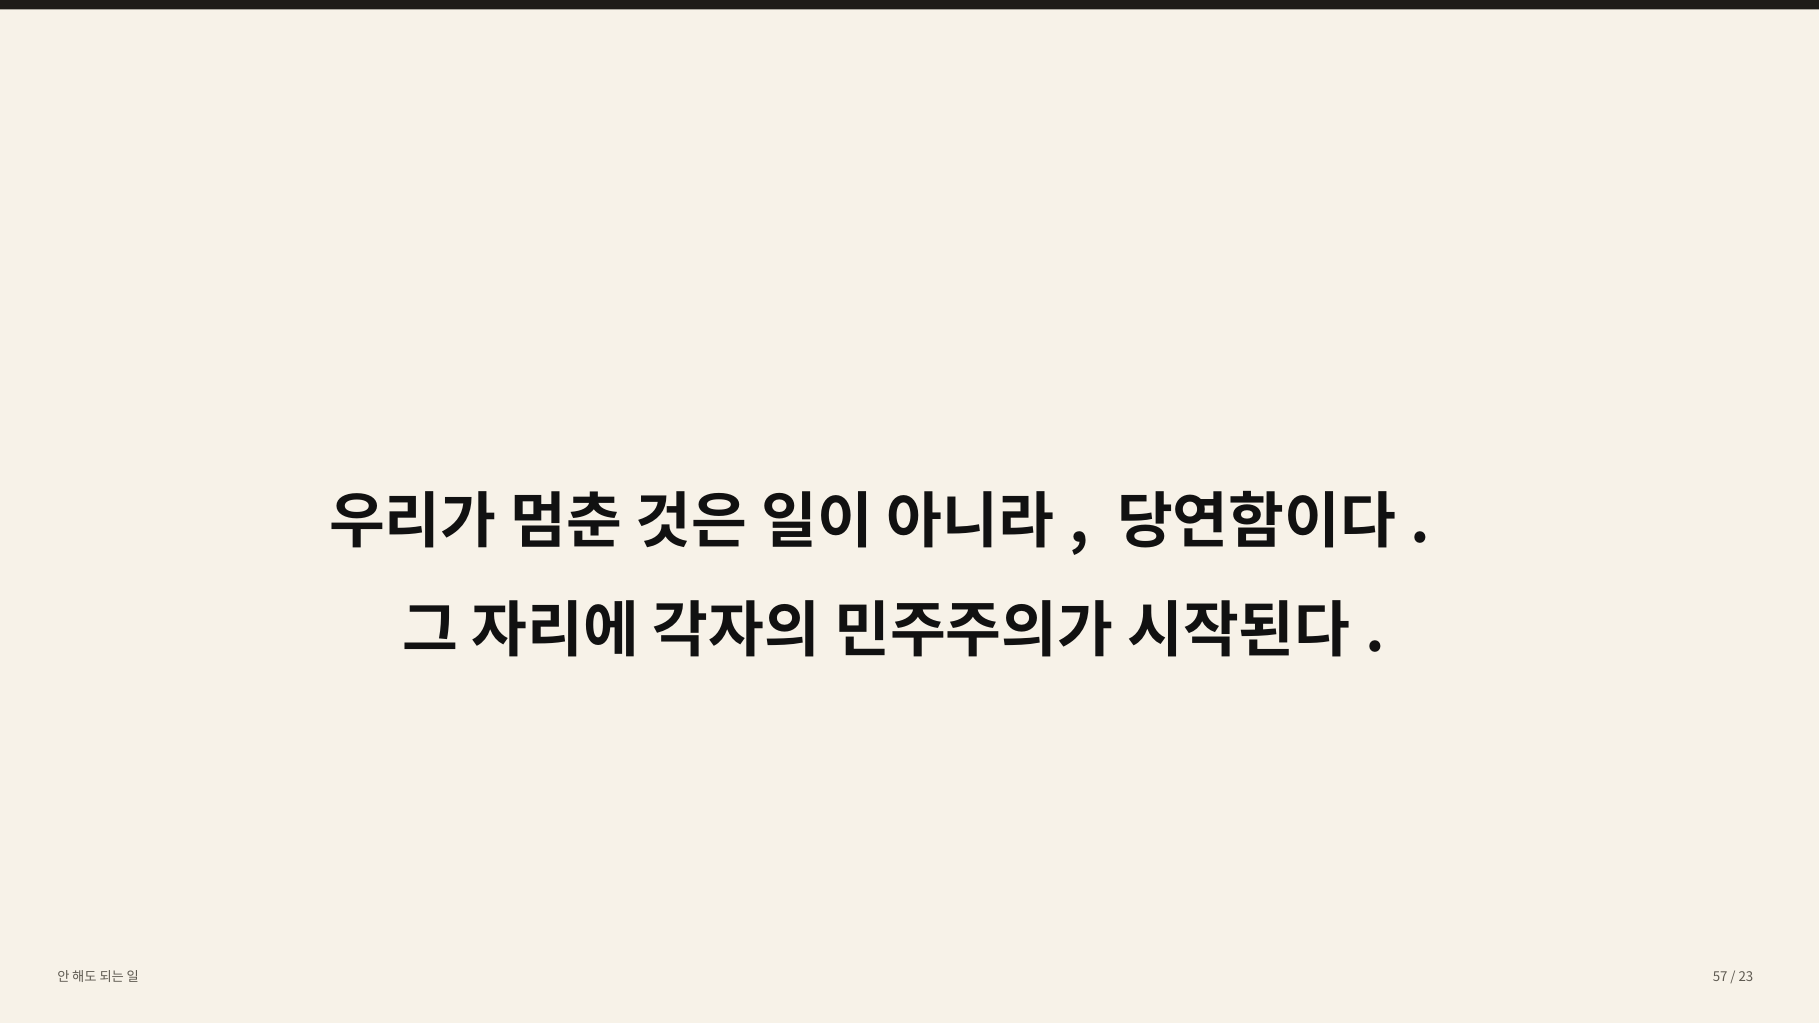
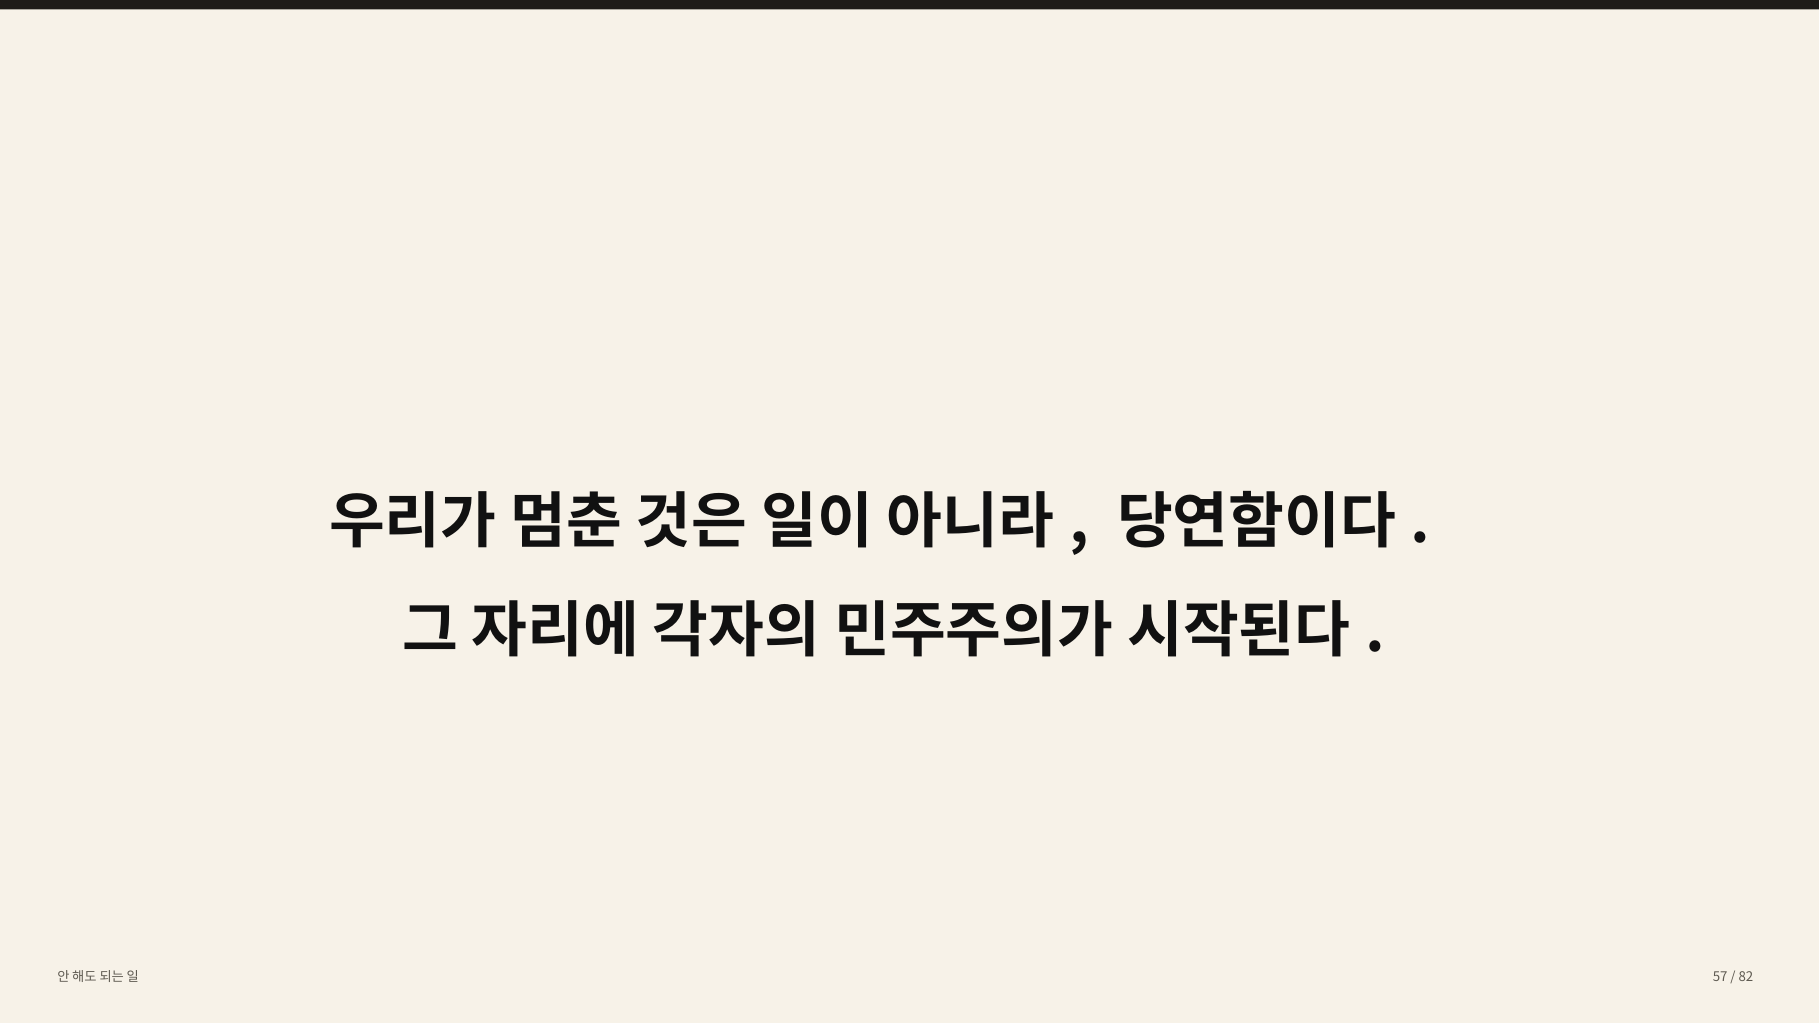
23: 23 -> 82
